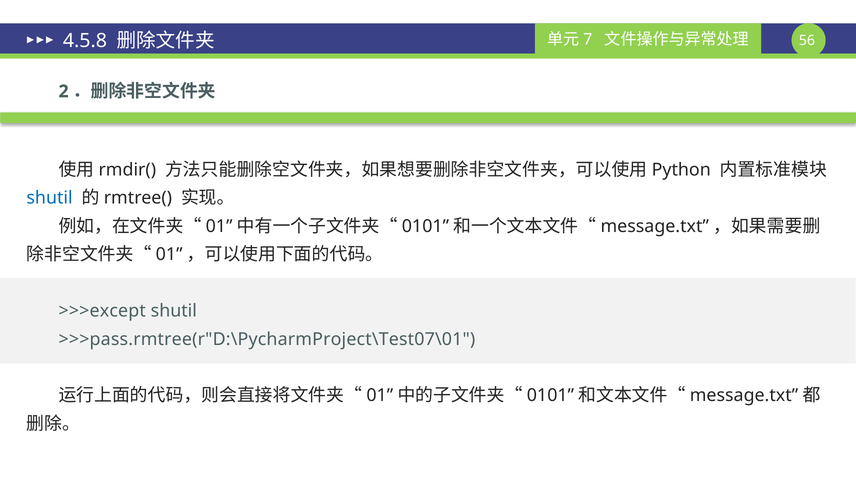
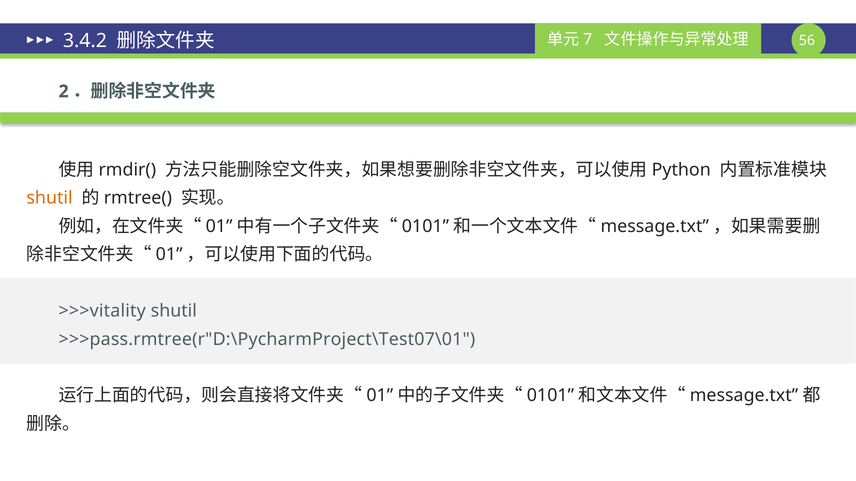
4.5.8: 4.5.8 -> 3.4.2
shutil at (50, 198) colour: blue -> orange
>>>except: >>>except -> >>>vitality
